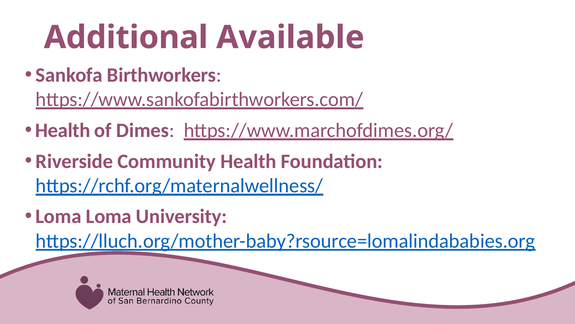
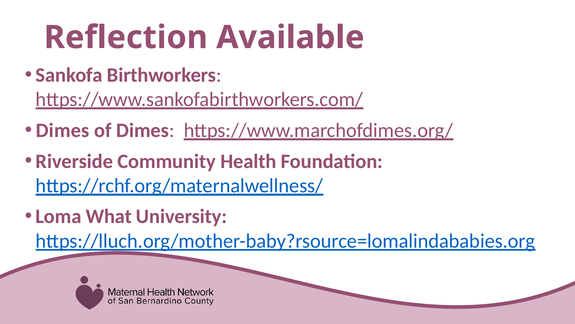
Additional: Additional -> Reflection
Health at (63, 130): Health -> Dimes
Loma Loma: Loma -> What
